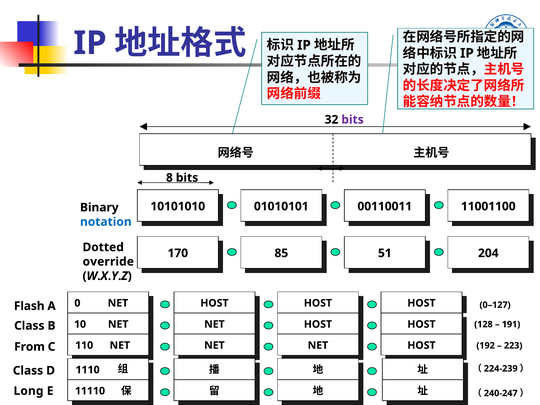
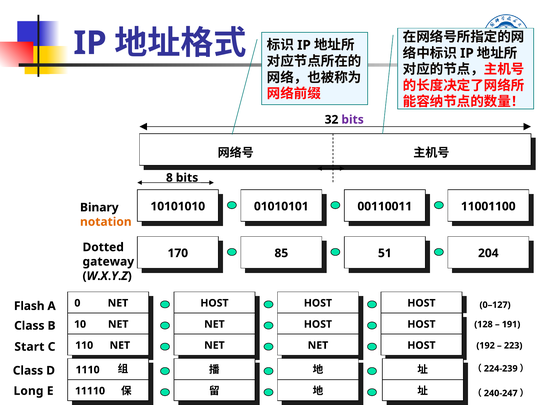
notation colour: blue -> orange
override: override -> gateway
From: From -> Start
